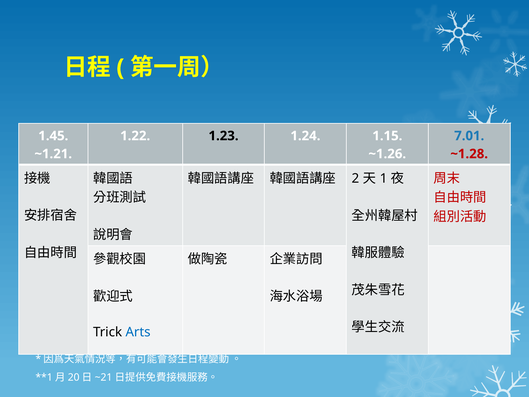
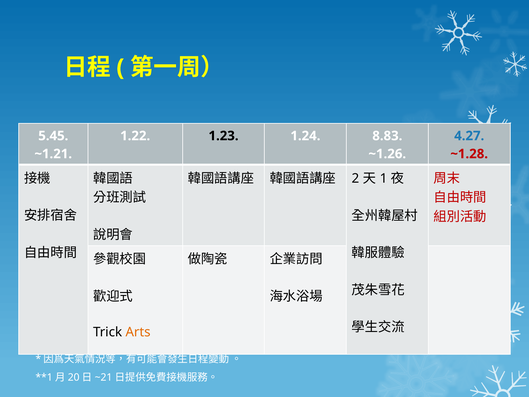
1.45: 1.45 -> 5.45
1.15: 1.15 -> 8.83
7.01: 7.01 -> 4.27
Arts colour: blue -> orange
